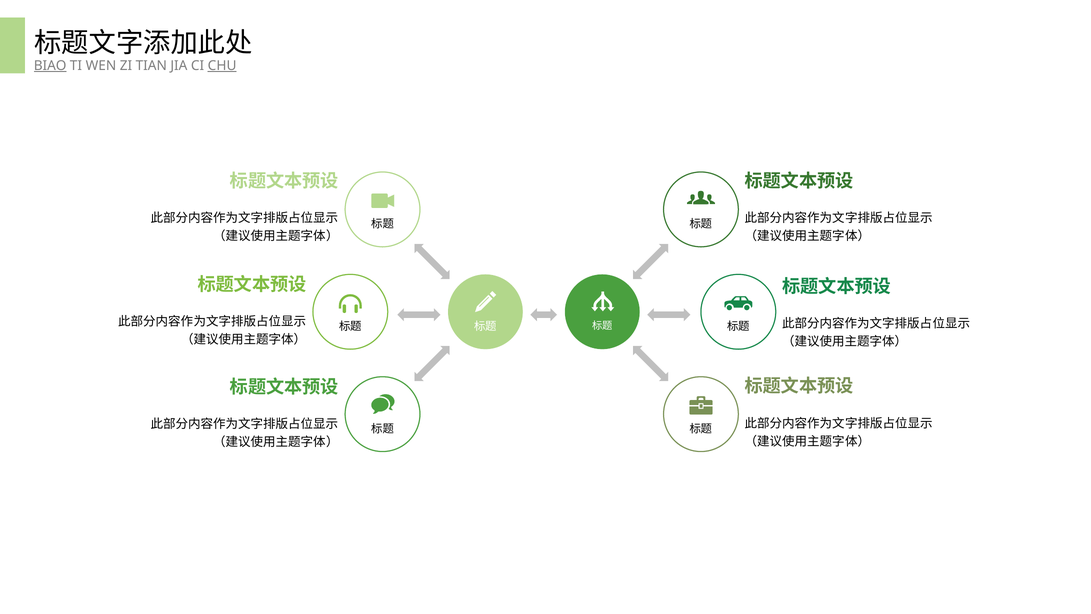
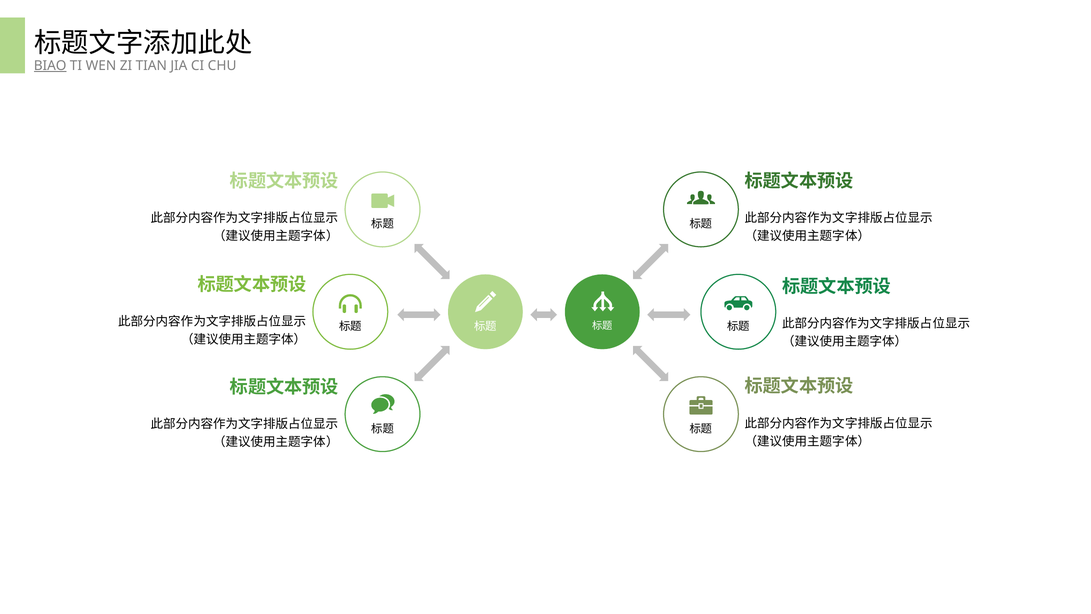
CHU underline: present -> none
